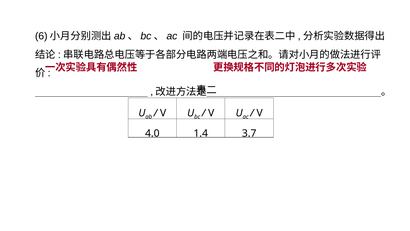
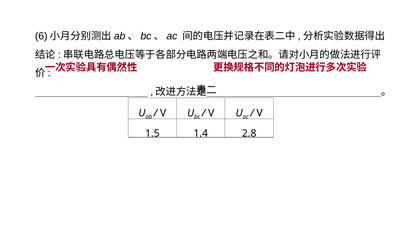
4.0: 4.0 -> 1.5
3.7: 3.7 -> 2.8
